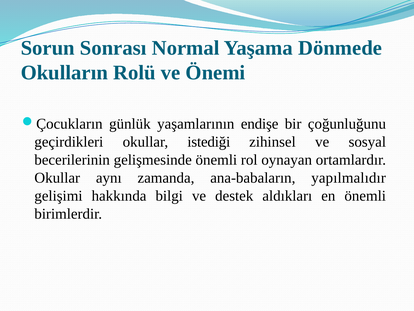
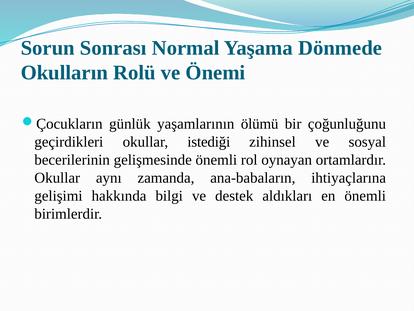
endişe: endişe -> ölümü
yapılmalıdır: yapılmalıdır -> ihtiyaçlarına
